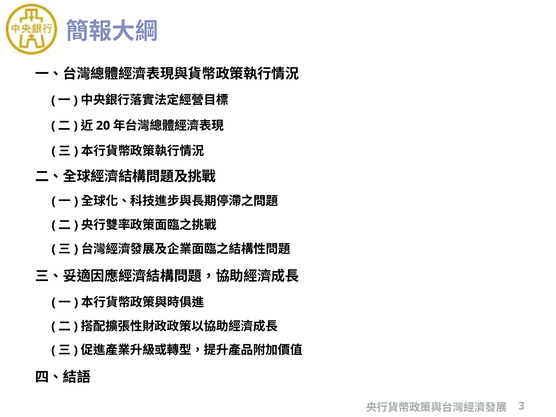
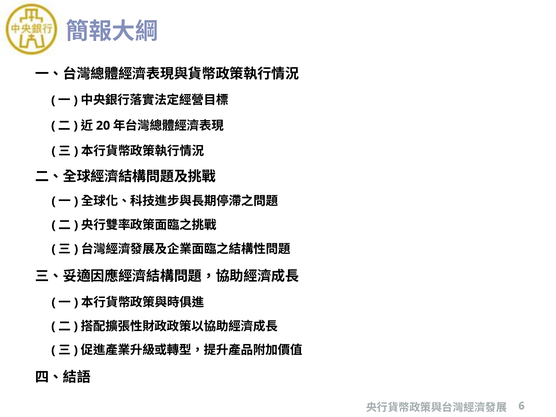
3: 3 -> 6
